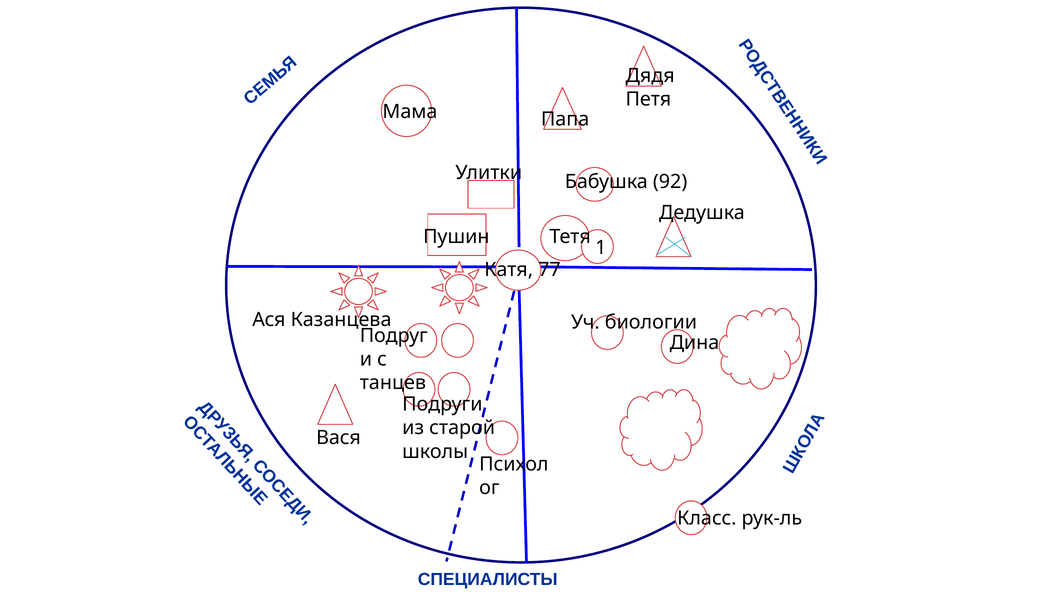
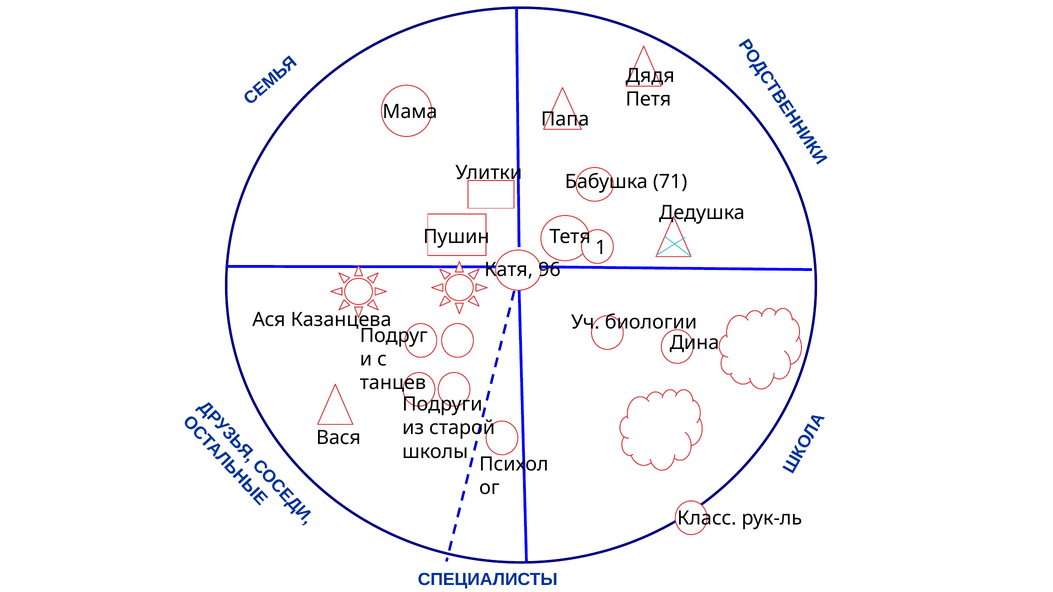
92: 92 -> 71
77: 77 -> 96
